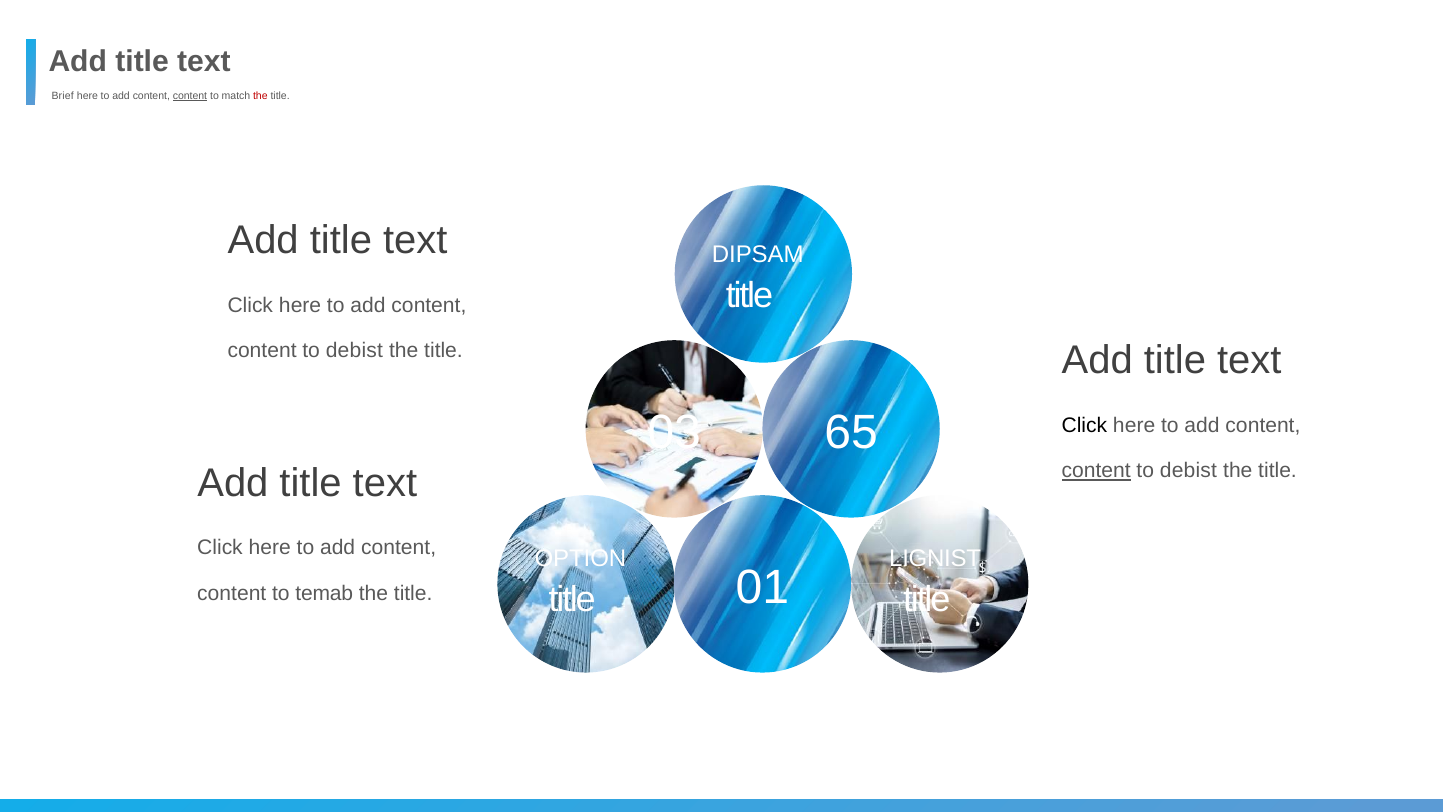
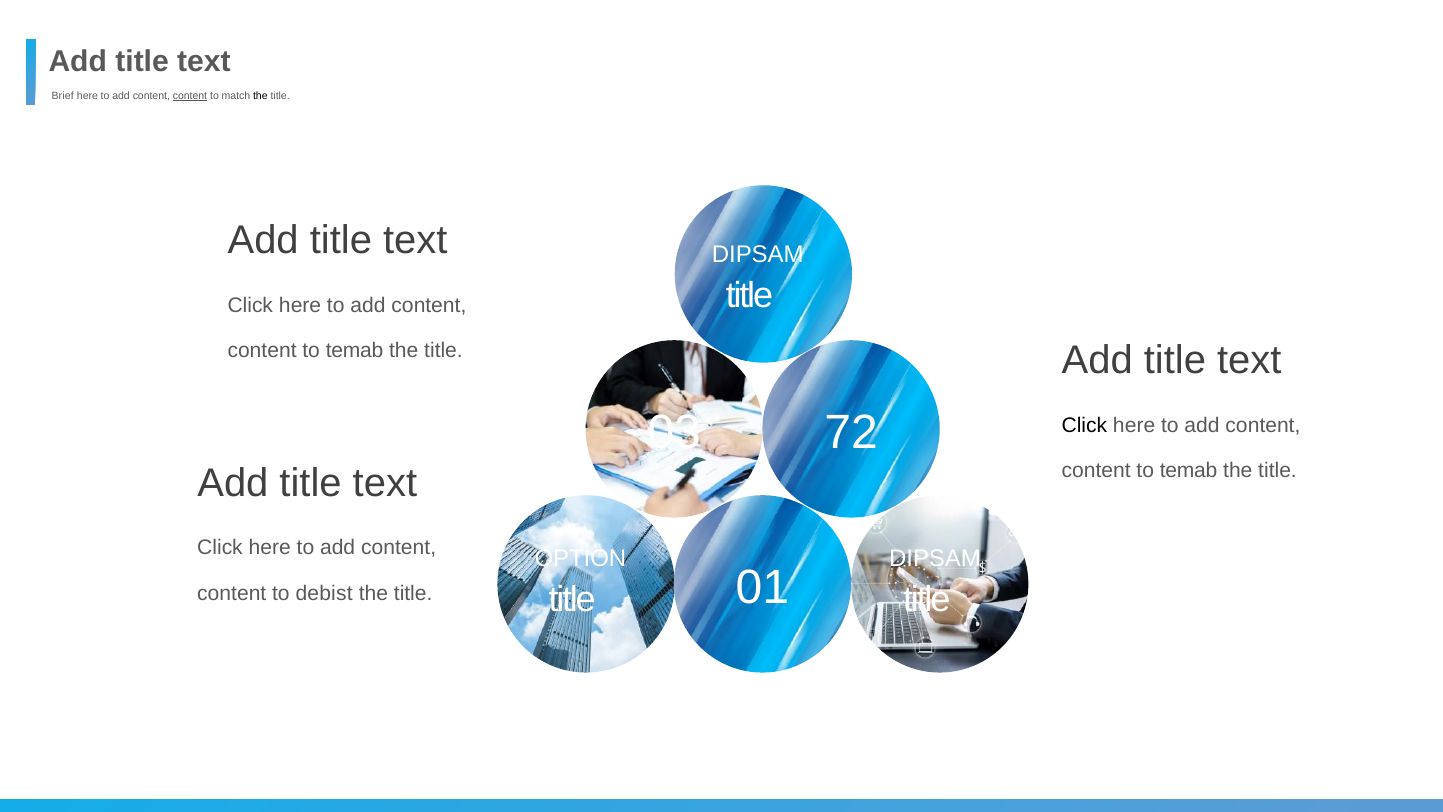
the at (260, 96) colour: red -> black
debist at (354, 350): debist -> temab
65: 65 -> 72
content at (1096, 471) underline: present -> none
debist at (1188, 471): debist -> temab
LIGNIST at (935, 558): LIGNIST -> DIPSAM
temab: temab -> debist
